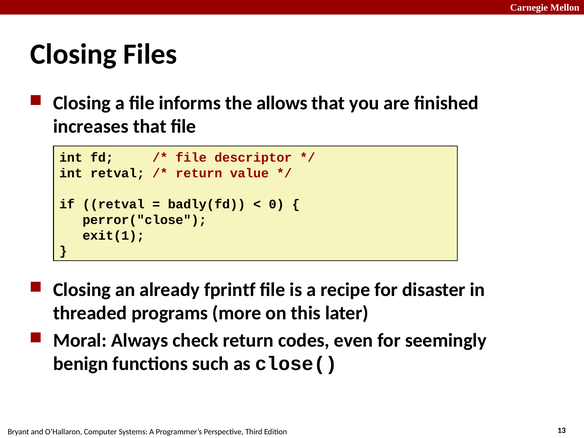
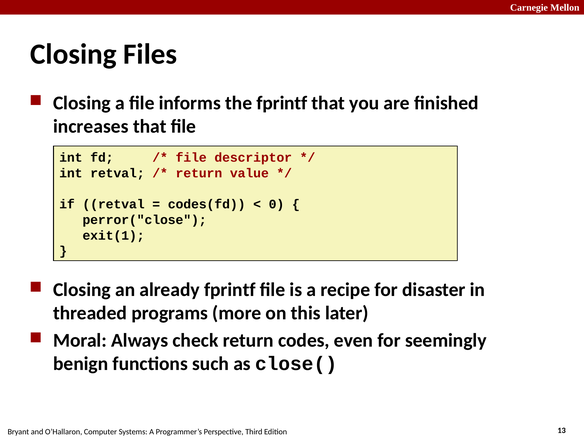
the allows: allows -> fprintf
badly(fd: badly(fd -> codes(fd
